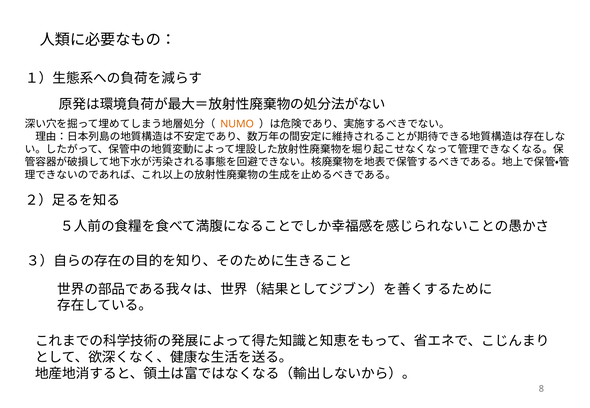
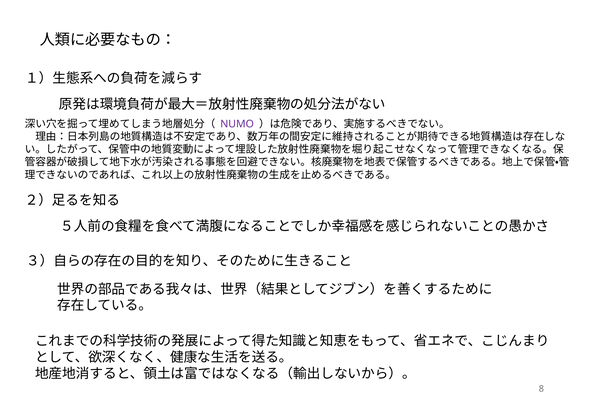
NUMO colour: orange -> purple
